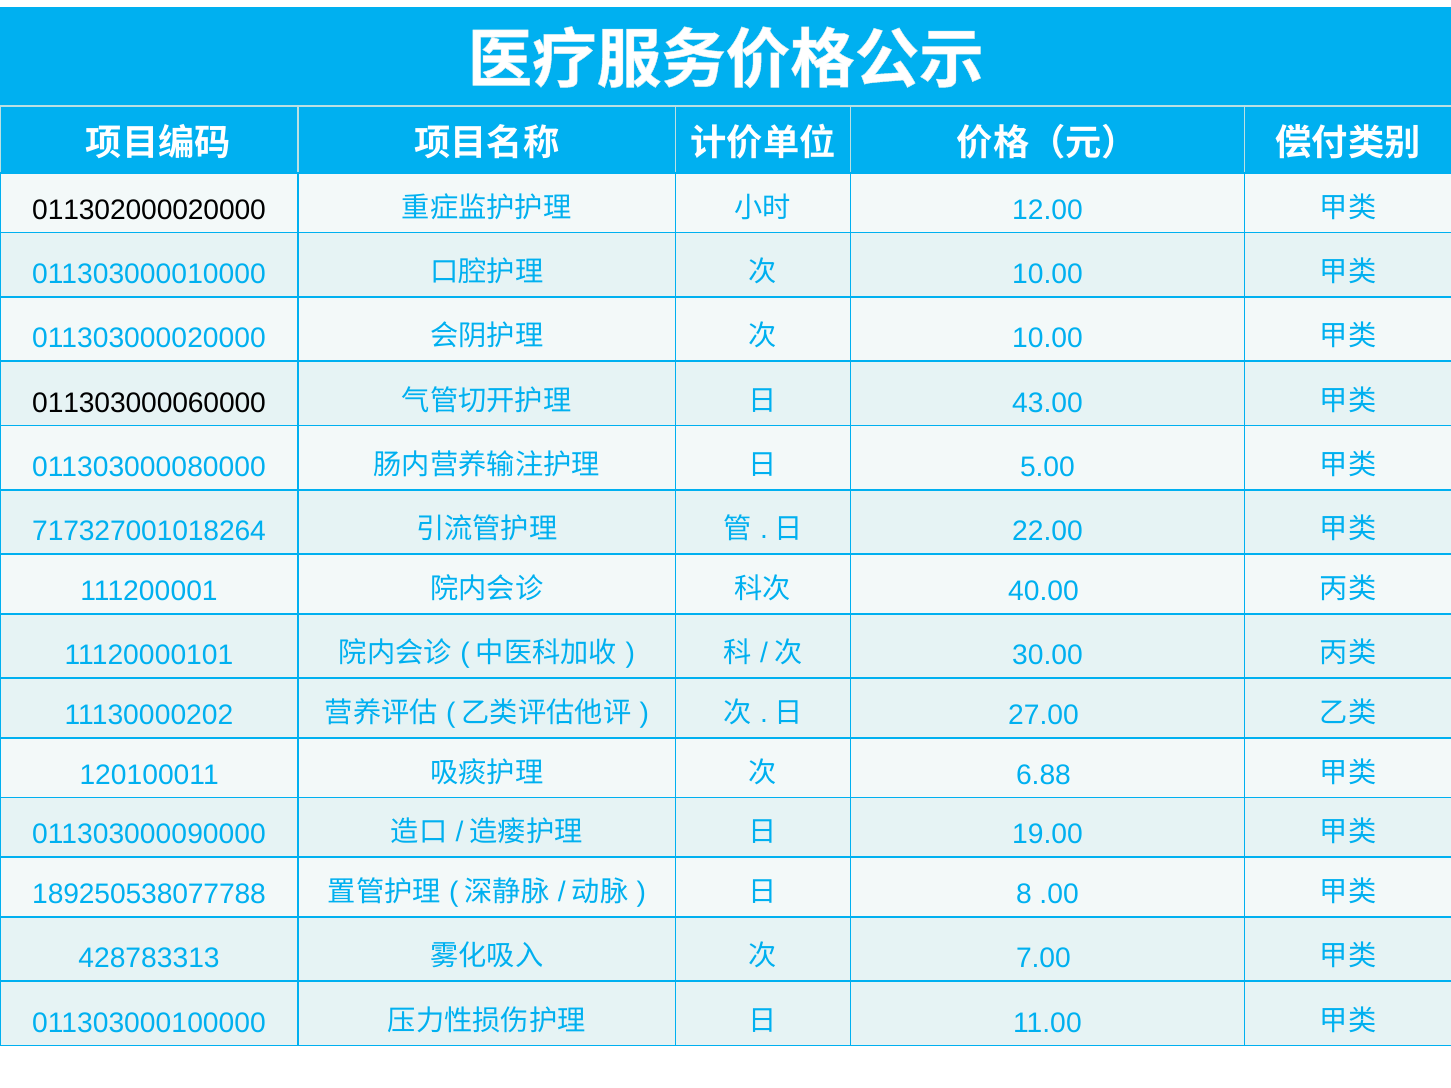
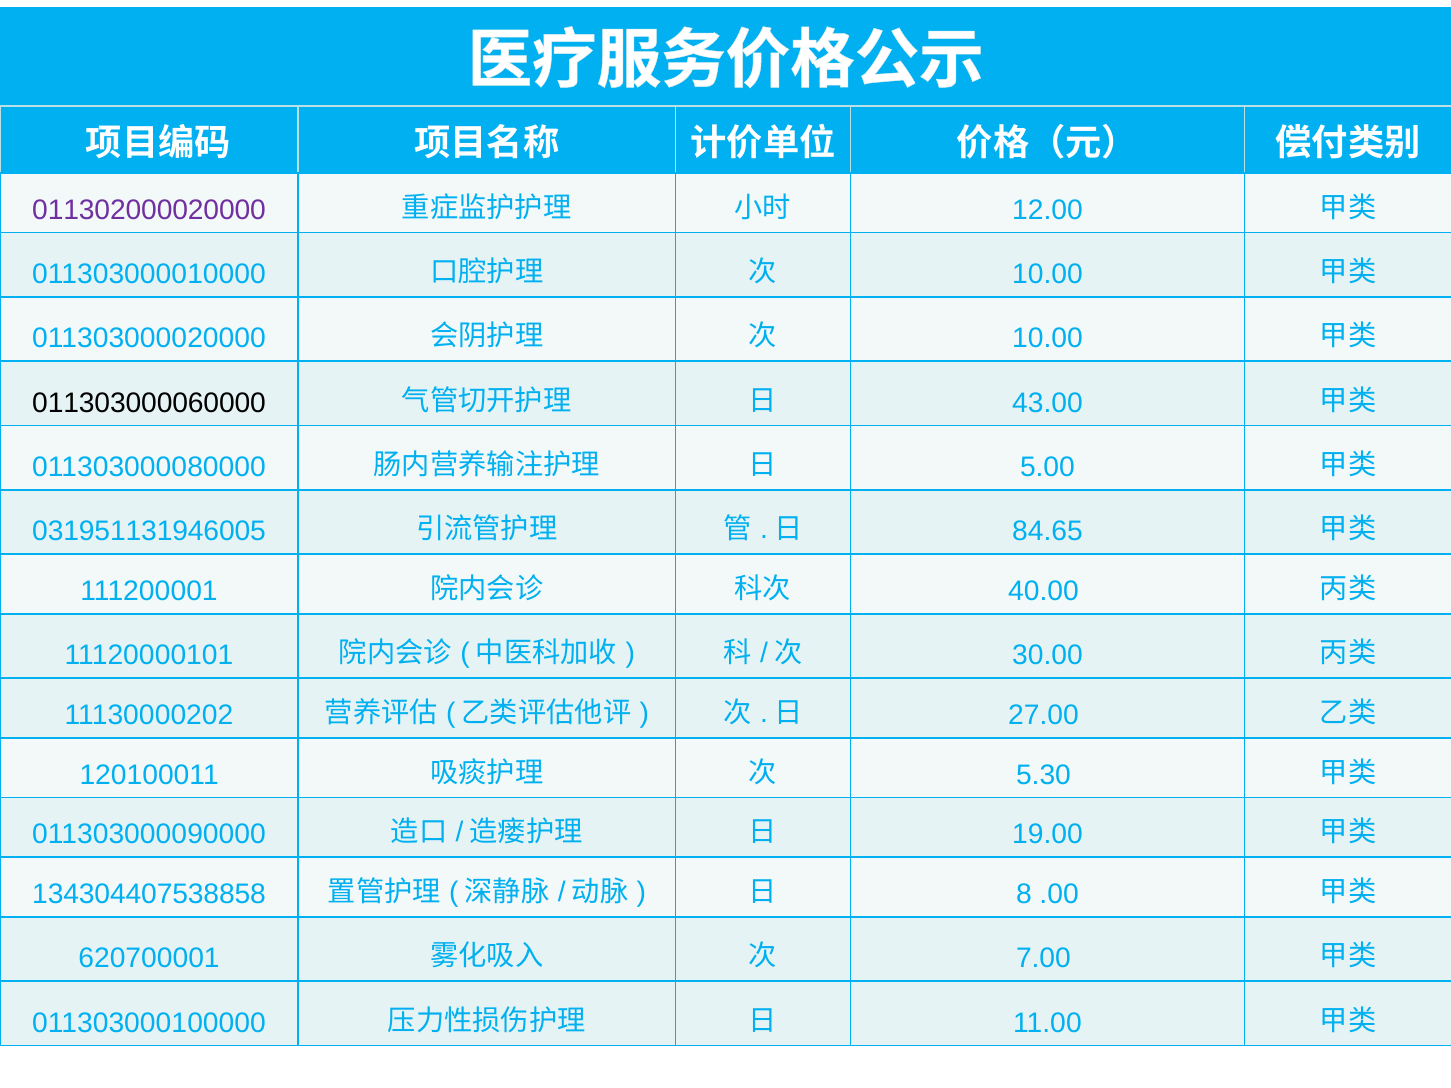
011302000020000 colour: black -> purple
717327001018264: 717327001018264 -> 031951131946005
22.00: 22.00 -> 84.65
6.88: 6.88 -> 5.30
189250538077788: 189250538077788 -> 134304407538858
428783313: 428783313 -> 620700001
